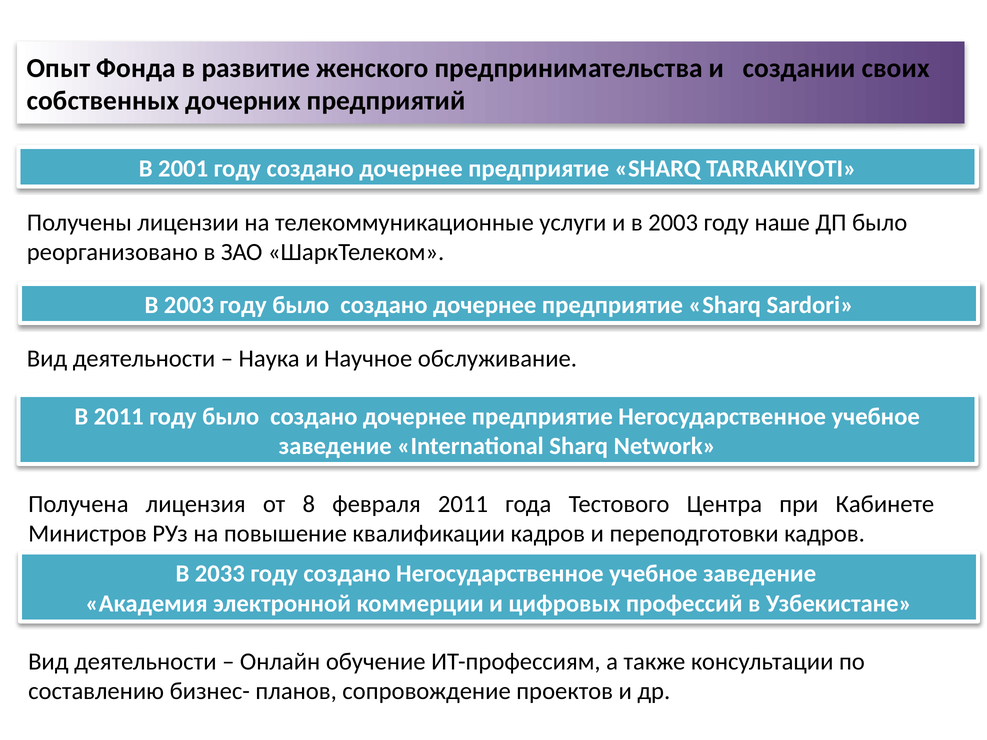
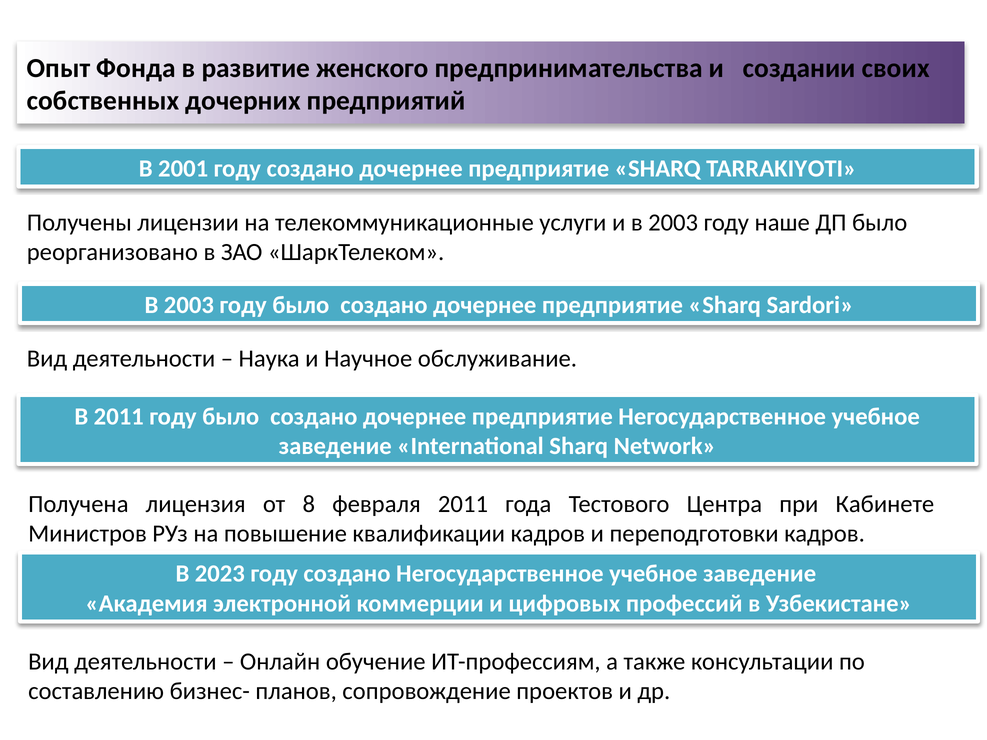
2033: 2033 -> 2023
